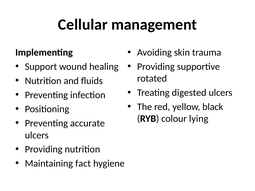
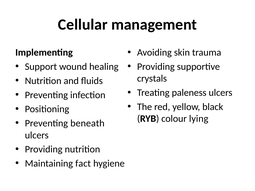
rotated: rotated -> crystals
digested: digested -> paleness
accurate: accurate -> beneath
